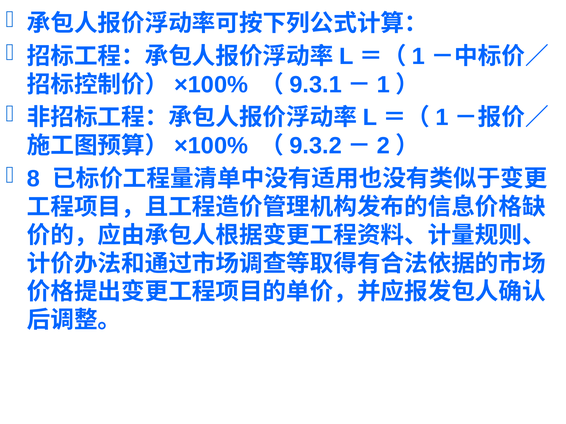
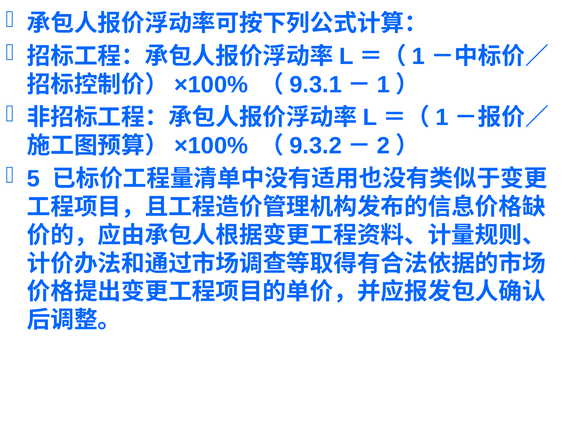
8: 8 -> 5
